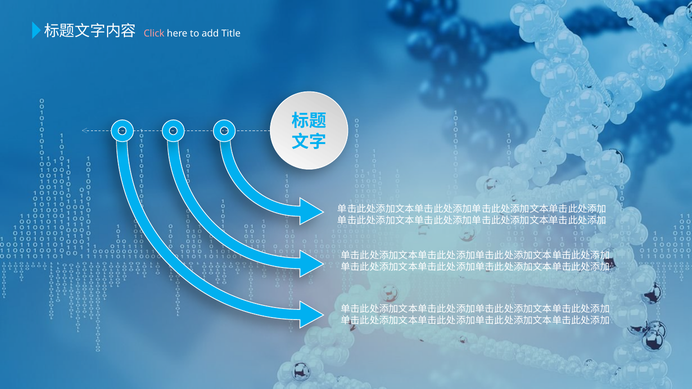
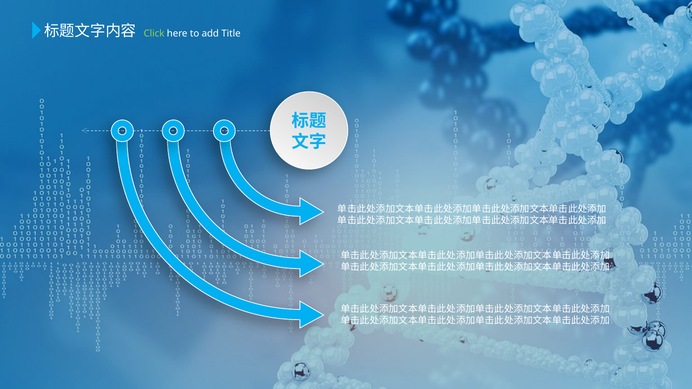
Click colour: pink -> light green
